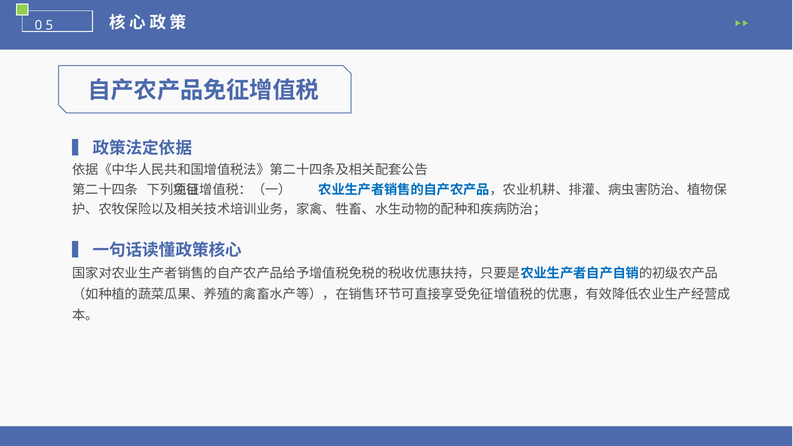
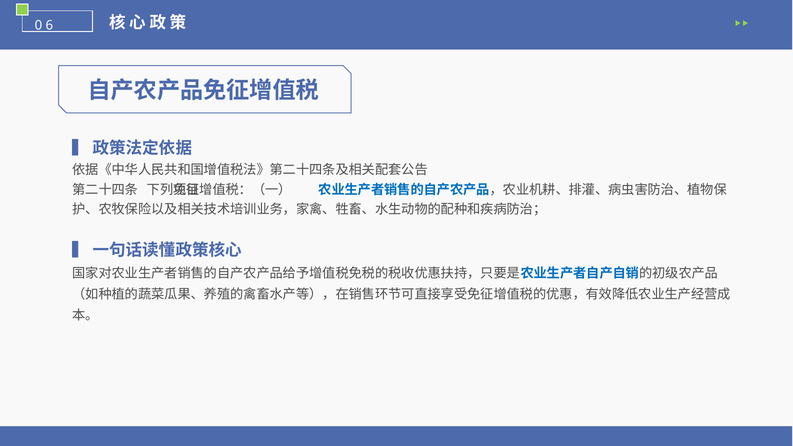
5: 5 -> 6
